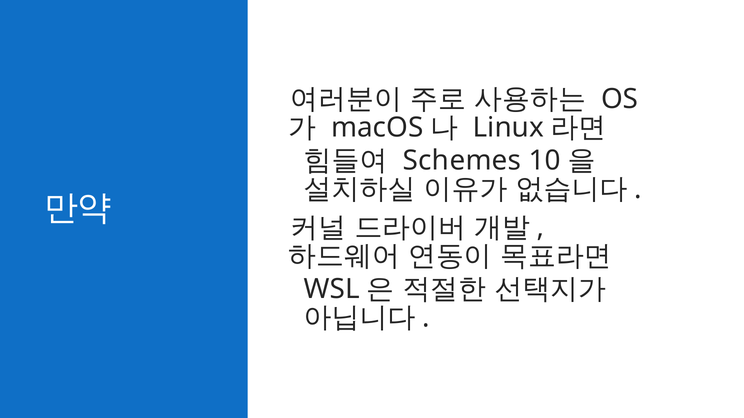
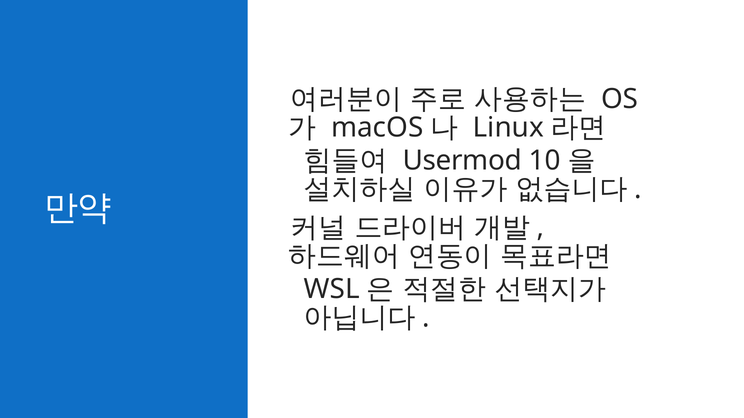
Schemes: Schemes -> Usermod
